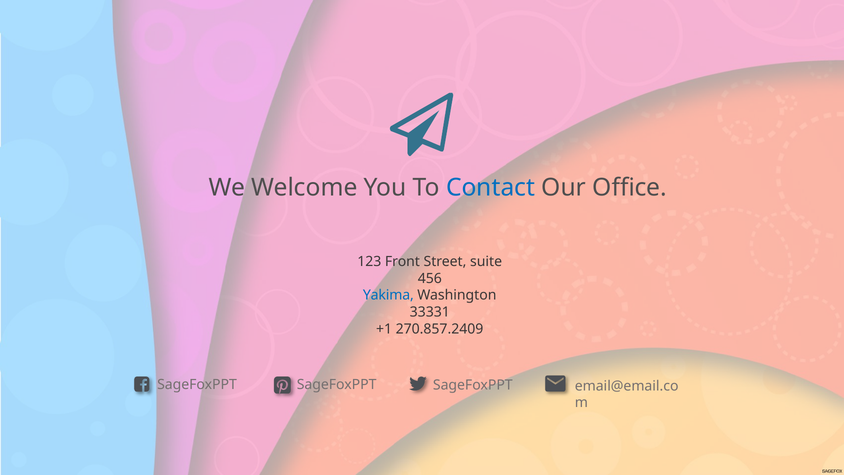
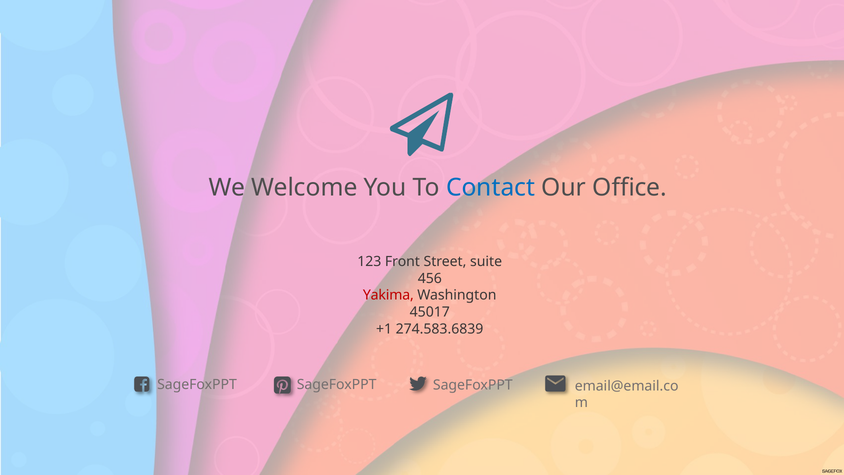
Yakima colour: blue -> red
33331: 33331 -> 45017
270.857.2409: 270.857.2409 -> 274.583.6839
